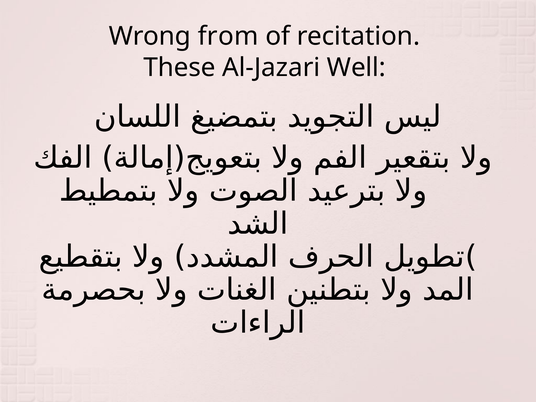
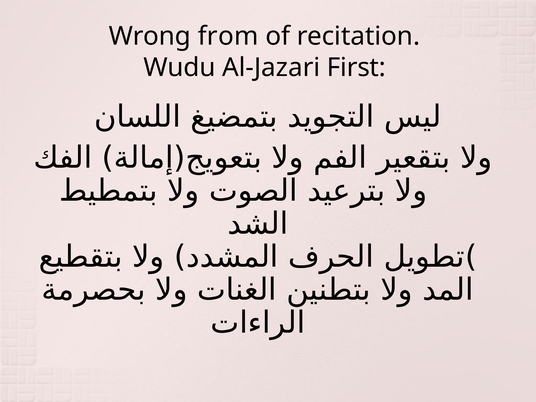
These: These -> Wudu
Well: Well -> First
